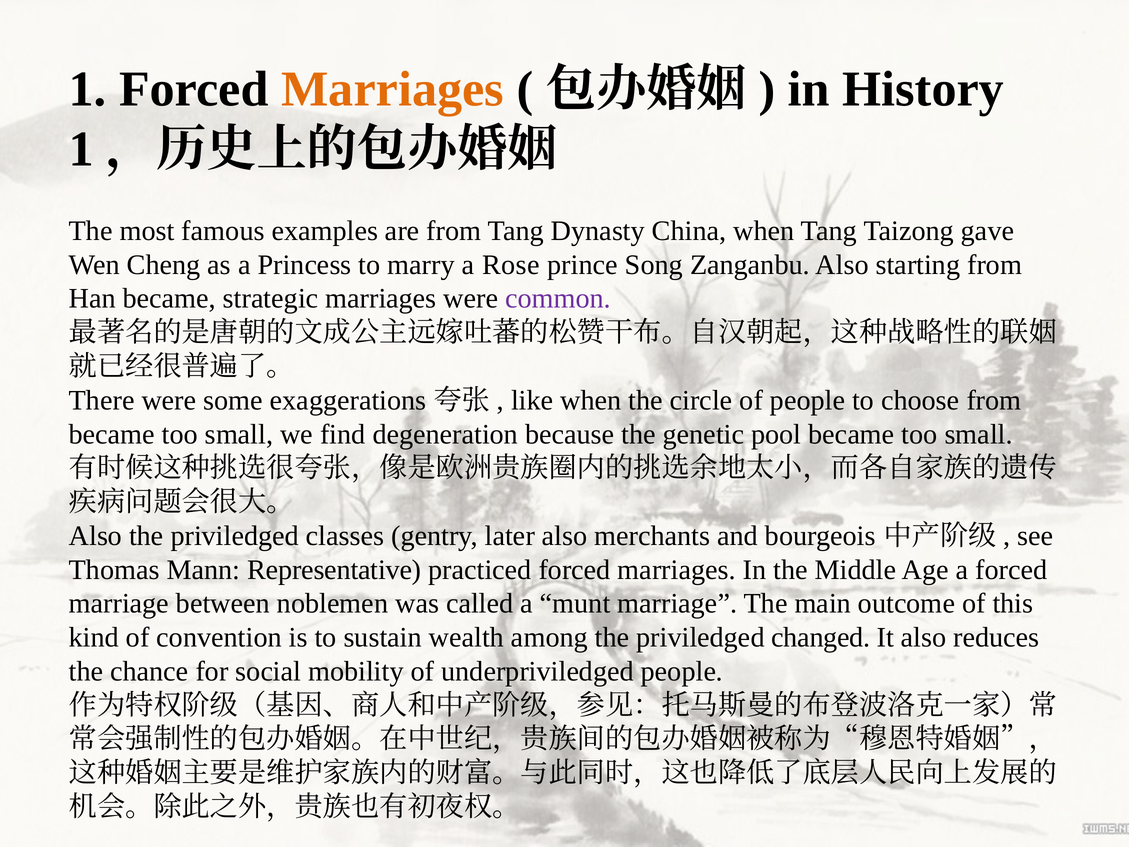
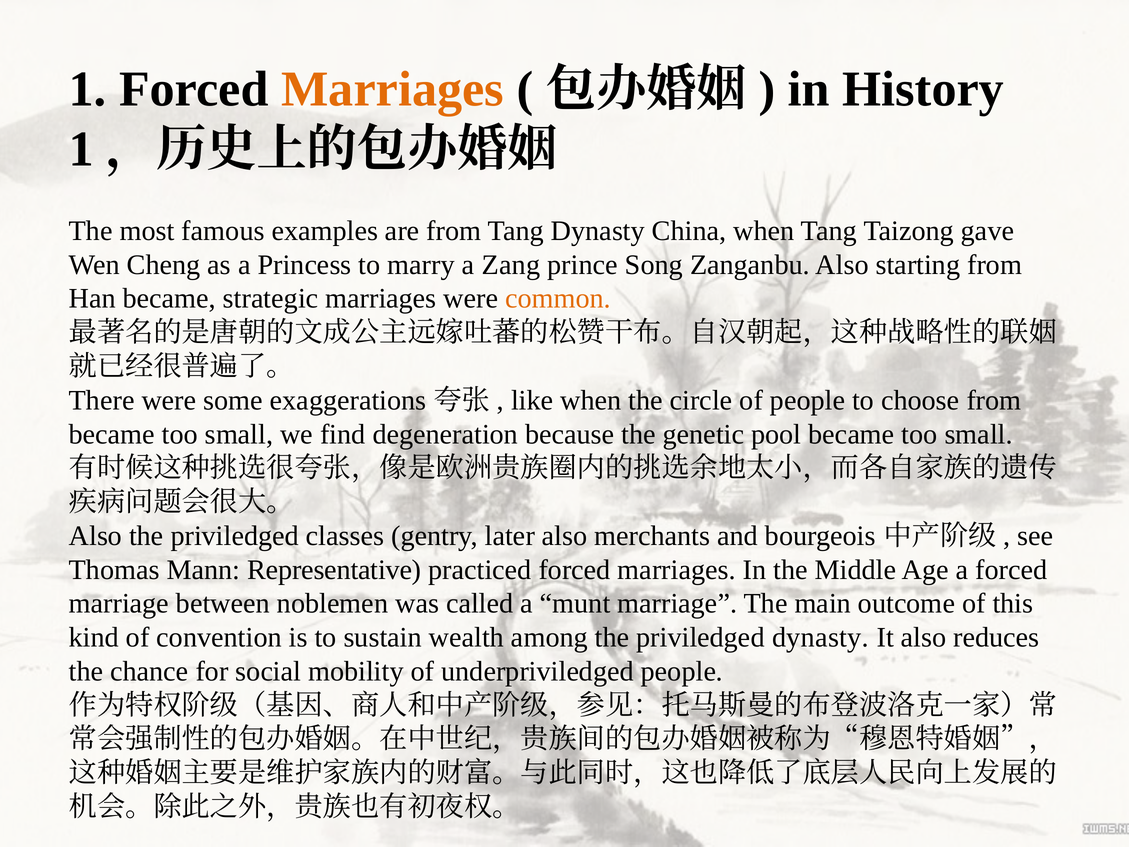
Rose: Rose -> Zang
common colour: purple -> orange
priviledged changed: changed -> dynasty
